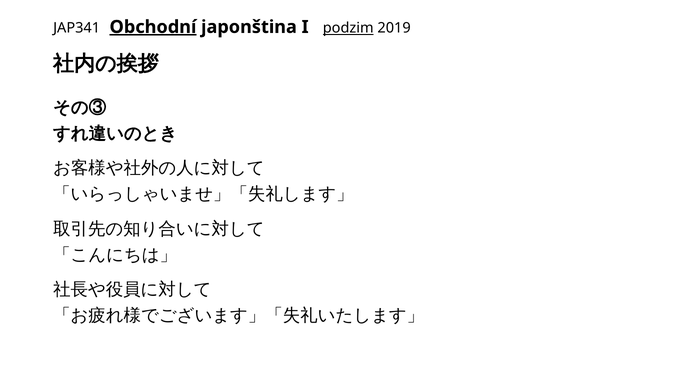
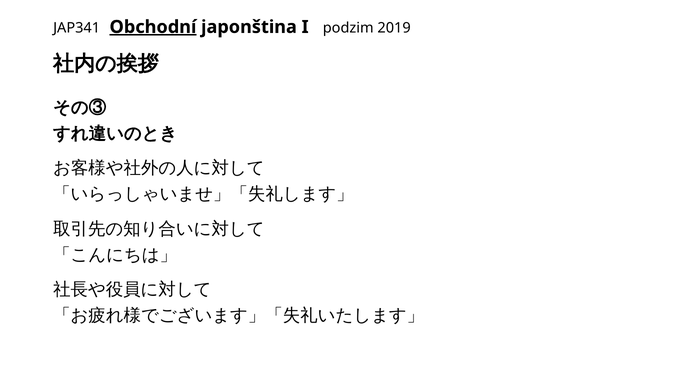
podzim underline: present -> none
